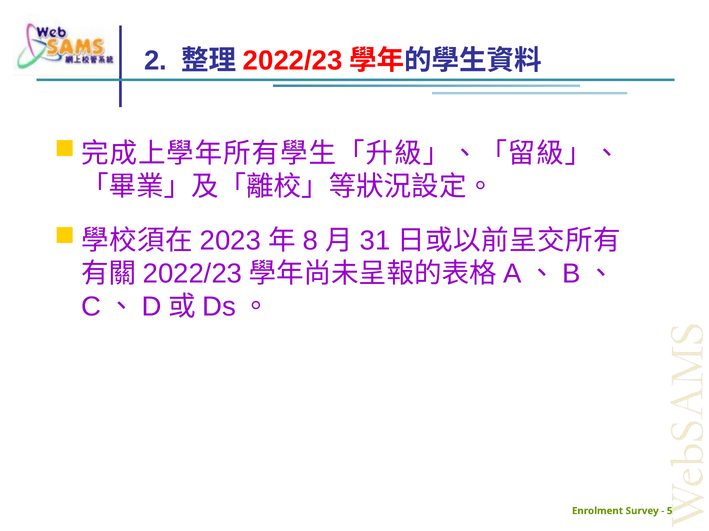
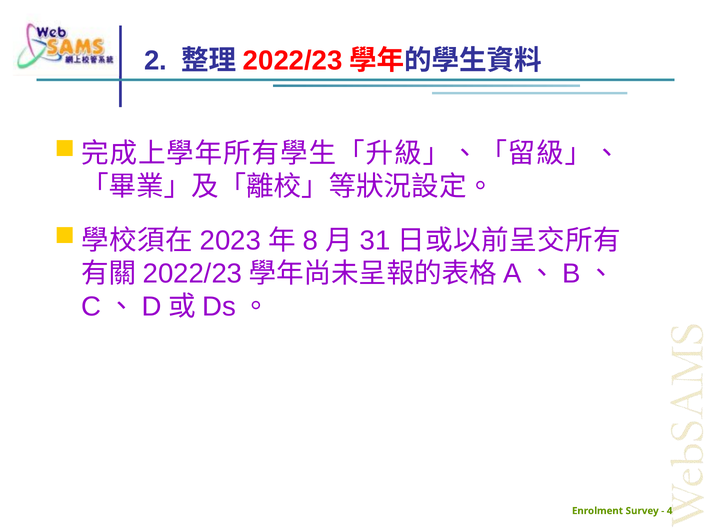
5: 5 -> 4
